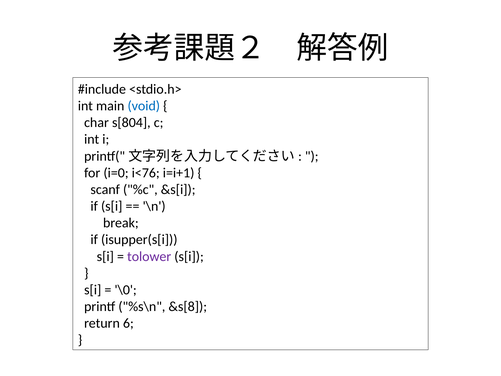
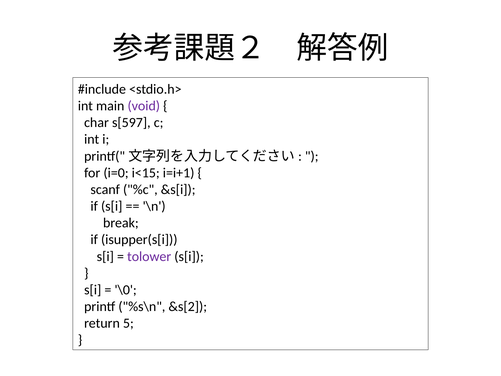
void colour: blue -> purple
s[804: s[804 -> s[597
i<76: i<76 -> i<15
&s[8: &s[8 -> &s[2
6: 6 -> 5
